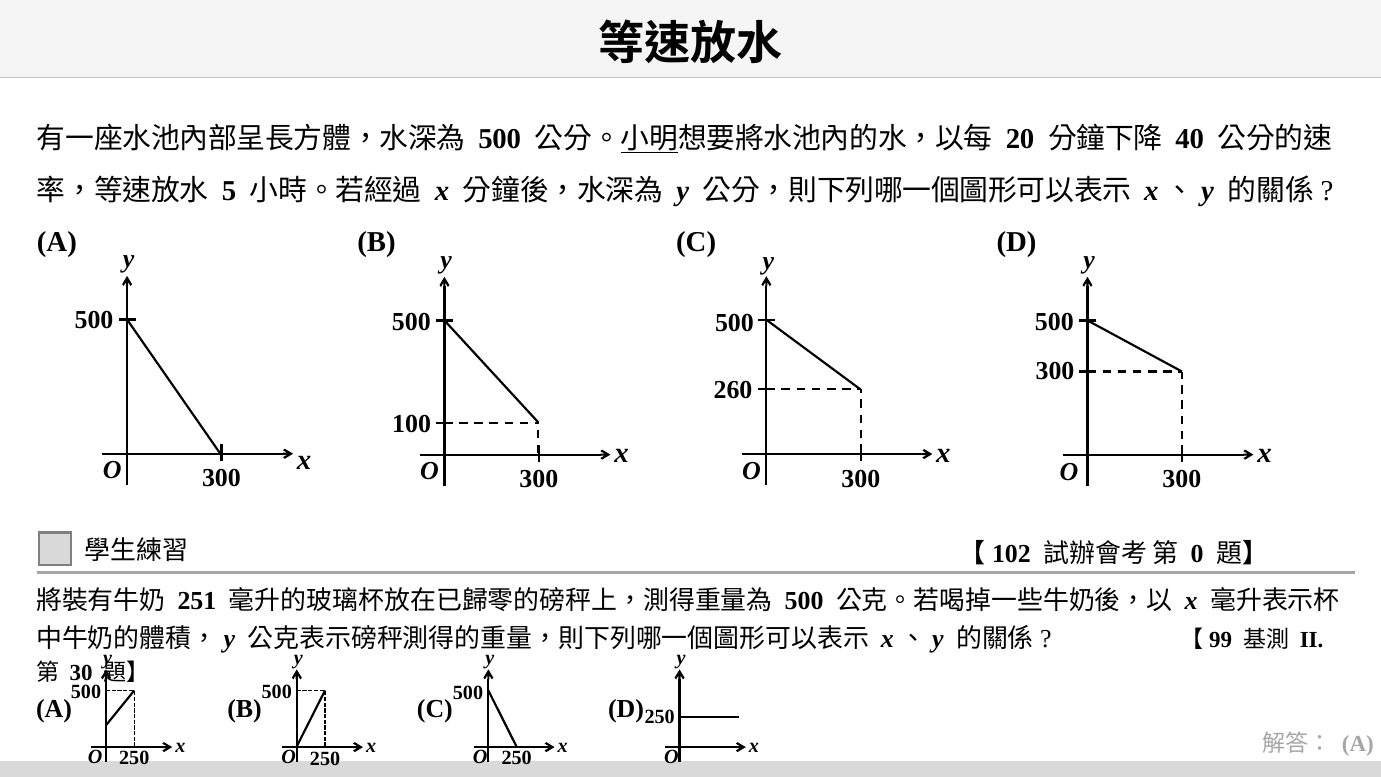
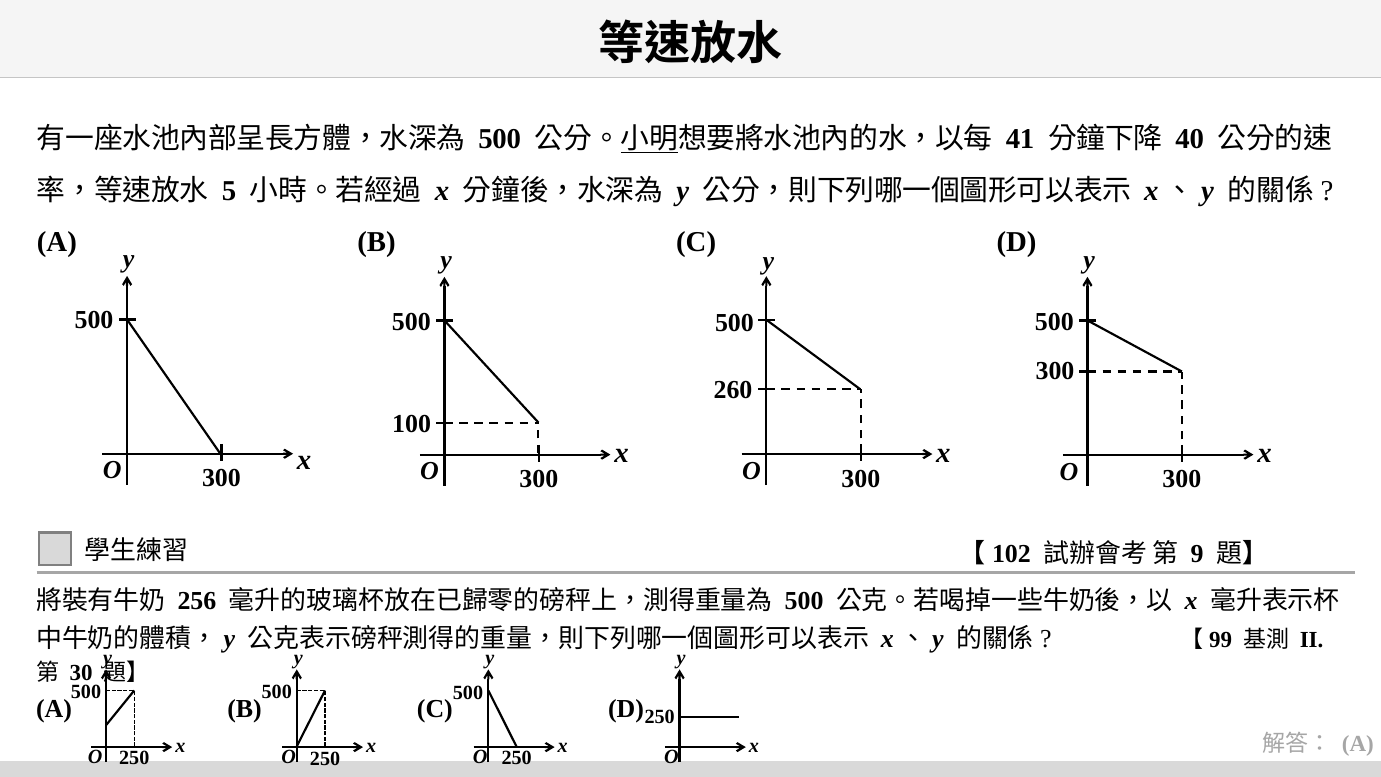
20: 20 -> 41
0: 0 -> 9
251: 251 -> 256
